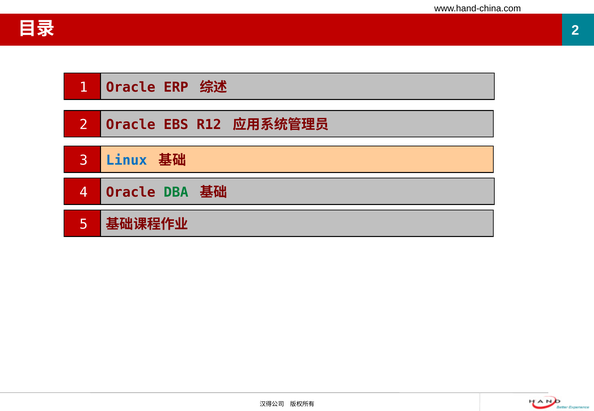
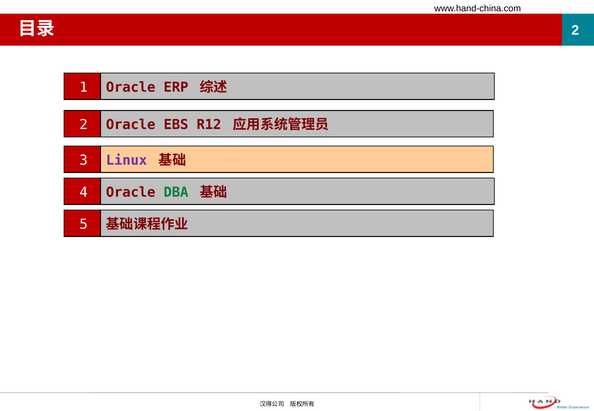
Linux colour: blue -> purple
